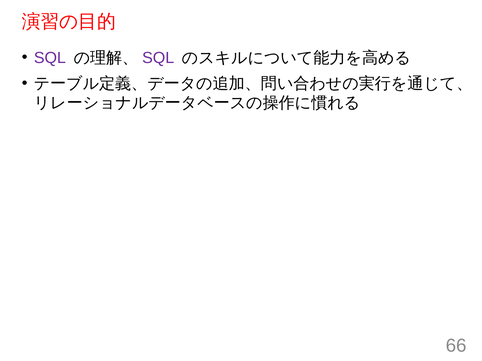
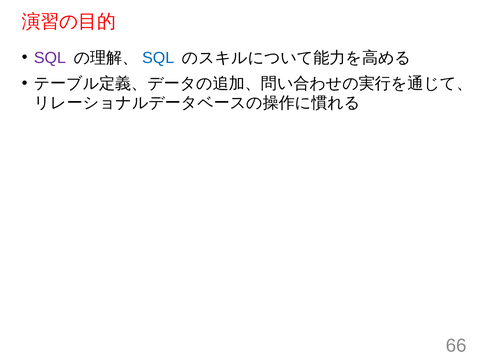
SQL at (158, 58) colour: purple -> blue
